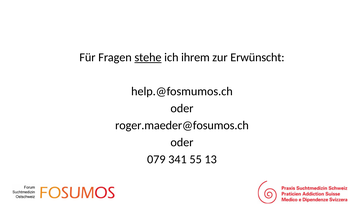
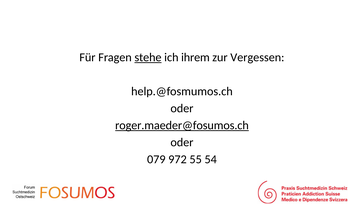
Erwünscht: Erwünscht -> Vergessen
roger.maeder@fosumos.ch underline: none -> present
341: 341 -> 972
13: 13 -> 54
